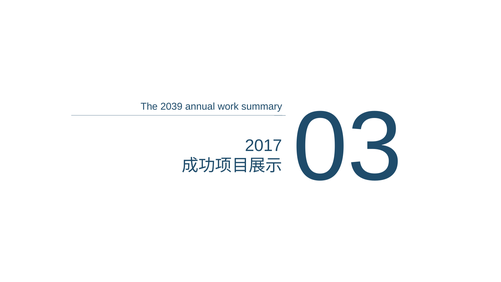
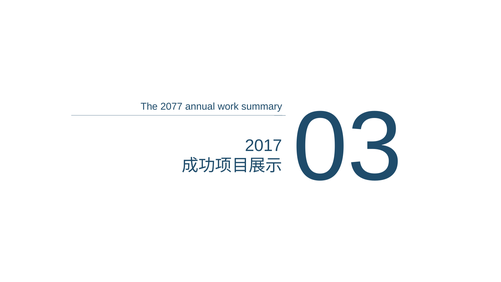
2039: 2039 -> 2077
